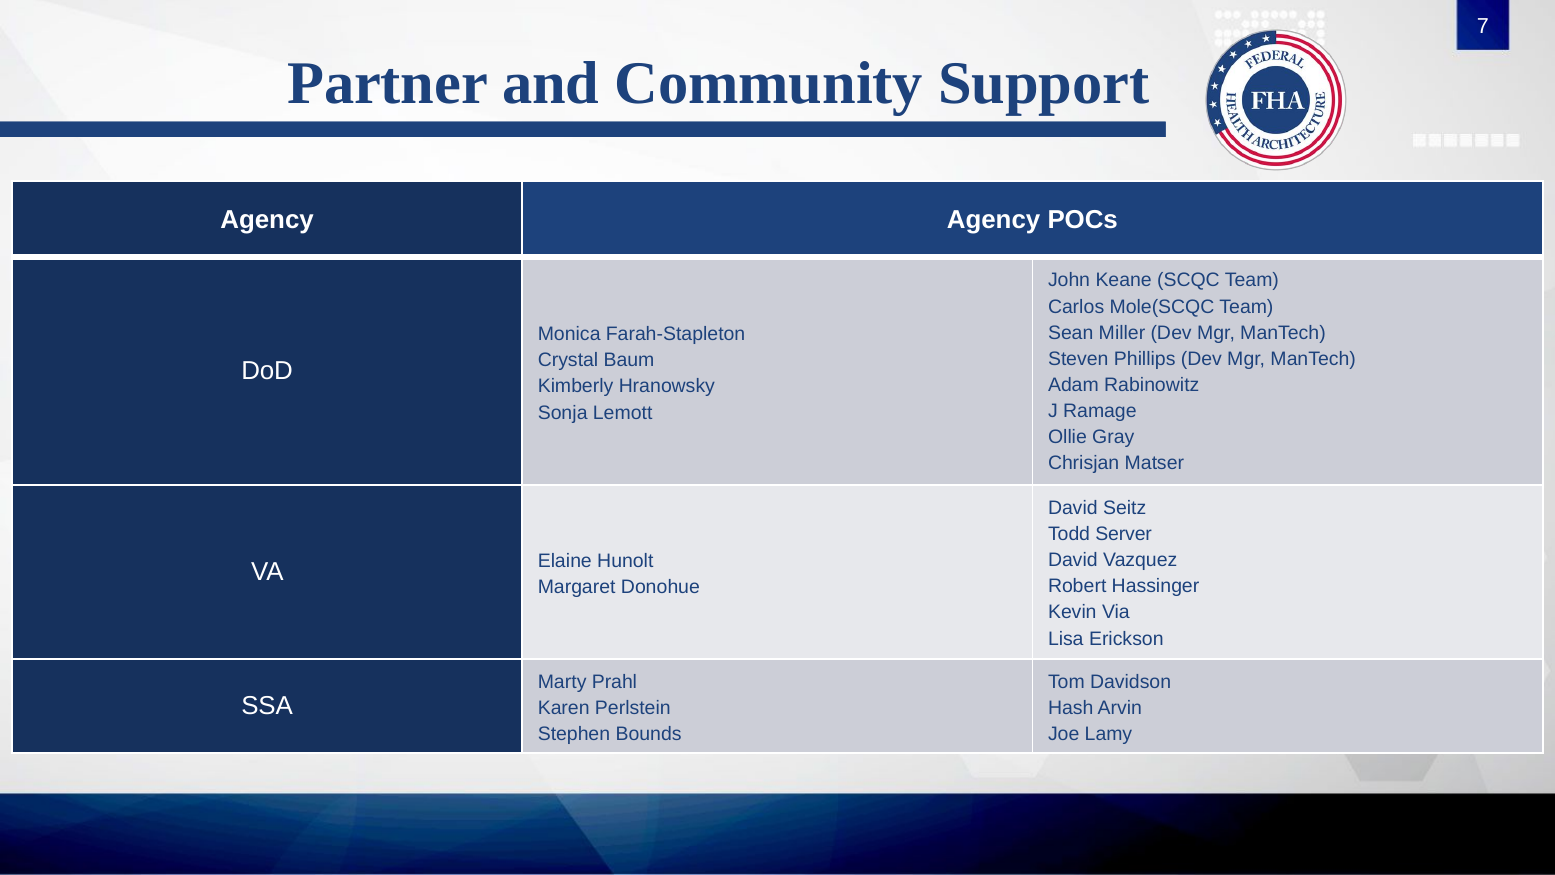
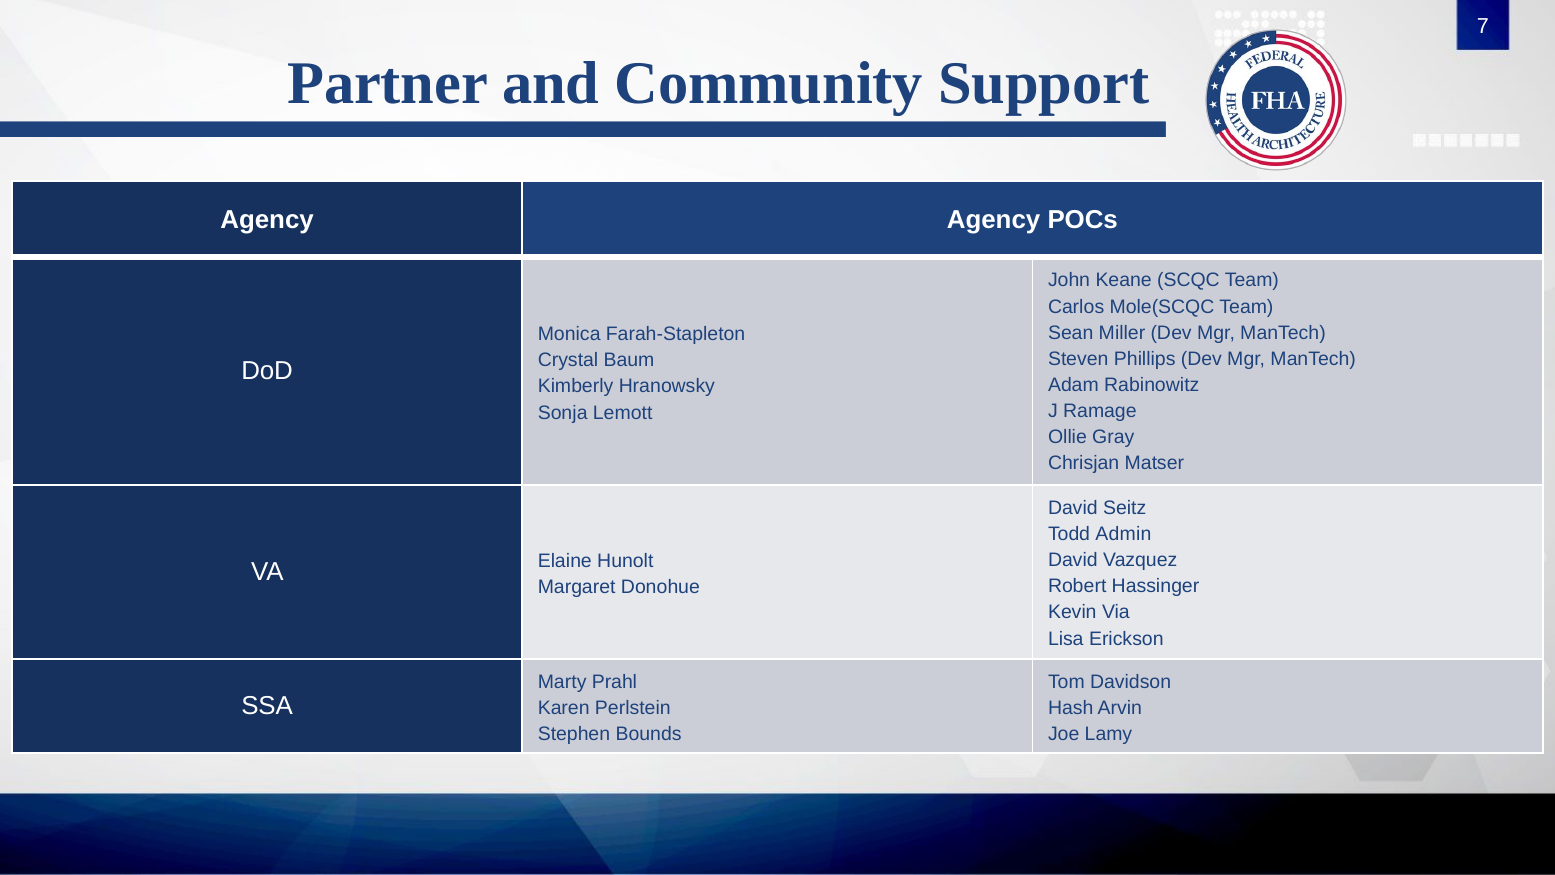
Server: Server -> Admin
